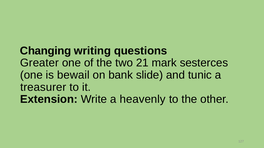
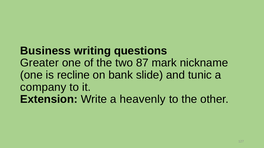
Changing: Changing -> Business
21: 21 -> 87
sesterces: sesterces -> nickname
bewail: bewail -> recline
treasurer: treasurer -> company
